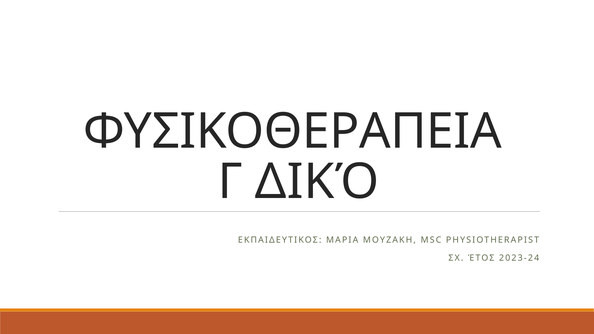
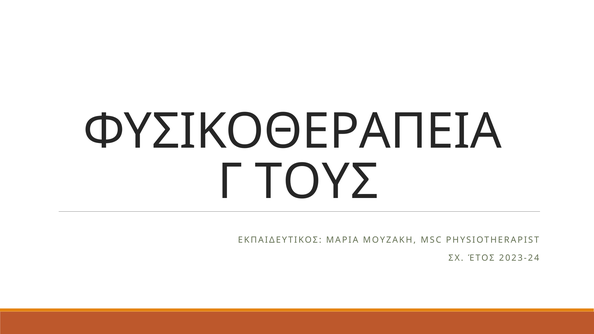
ΔΙΚΌ: ΔΙΚΌ -> ΤΟΥΣ
